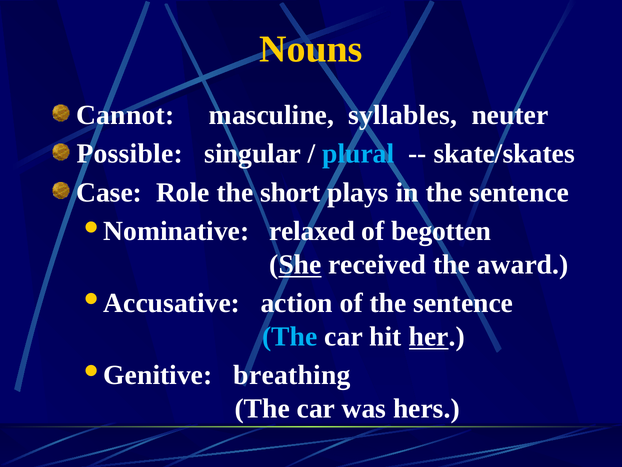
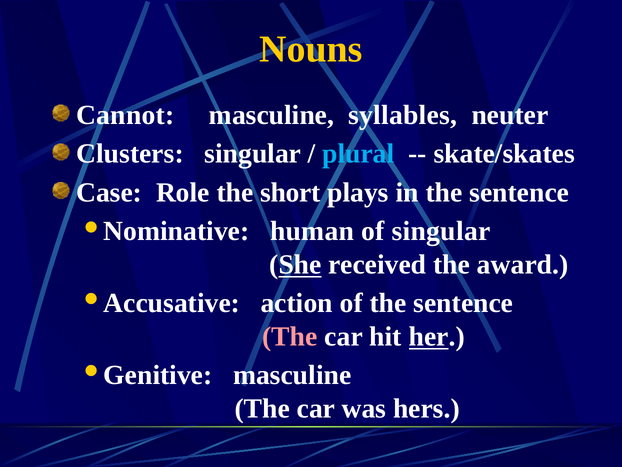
Possible: Possible -> Clusters
relaxed: relaxed -> human
of begotten: begotten -> singular
The at (290, 336) colour: light blue -> pink
Genitive breathing: breathing -> masculine
